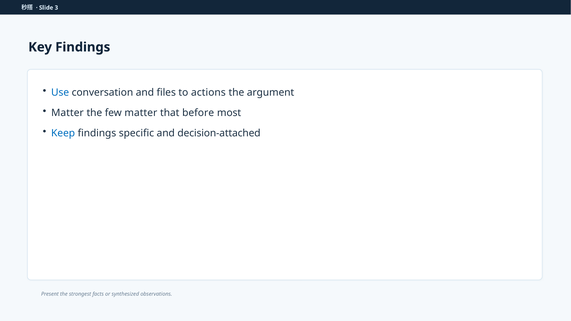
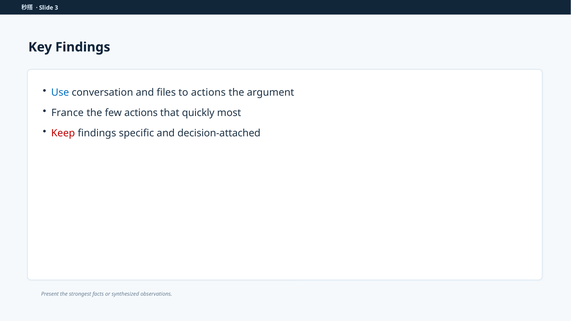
Matter at (67, 113): Matter -> France
few matter: matter -> actions
before: before -> quickly
Keep colour: blue -> red
